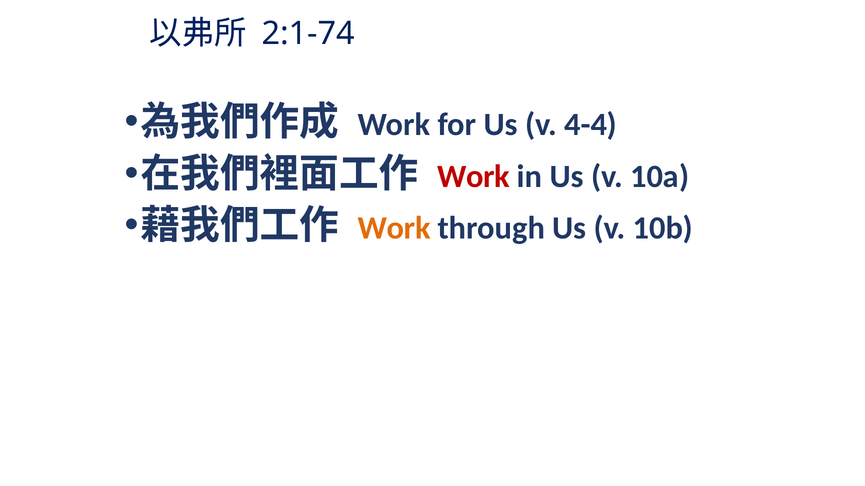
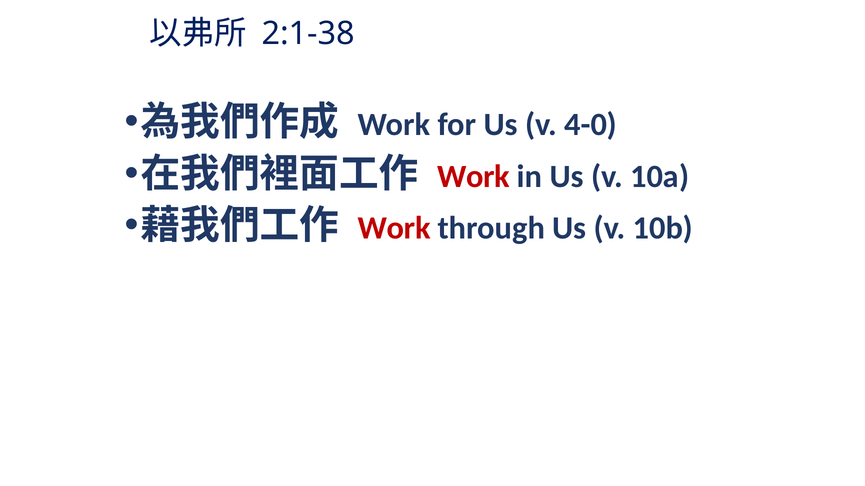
2:1-74: 2:1-74 -> 2:1-38
4-4: 4-4 -> 4-0
Work at (394, 229) colour: orange -> red
